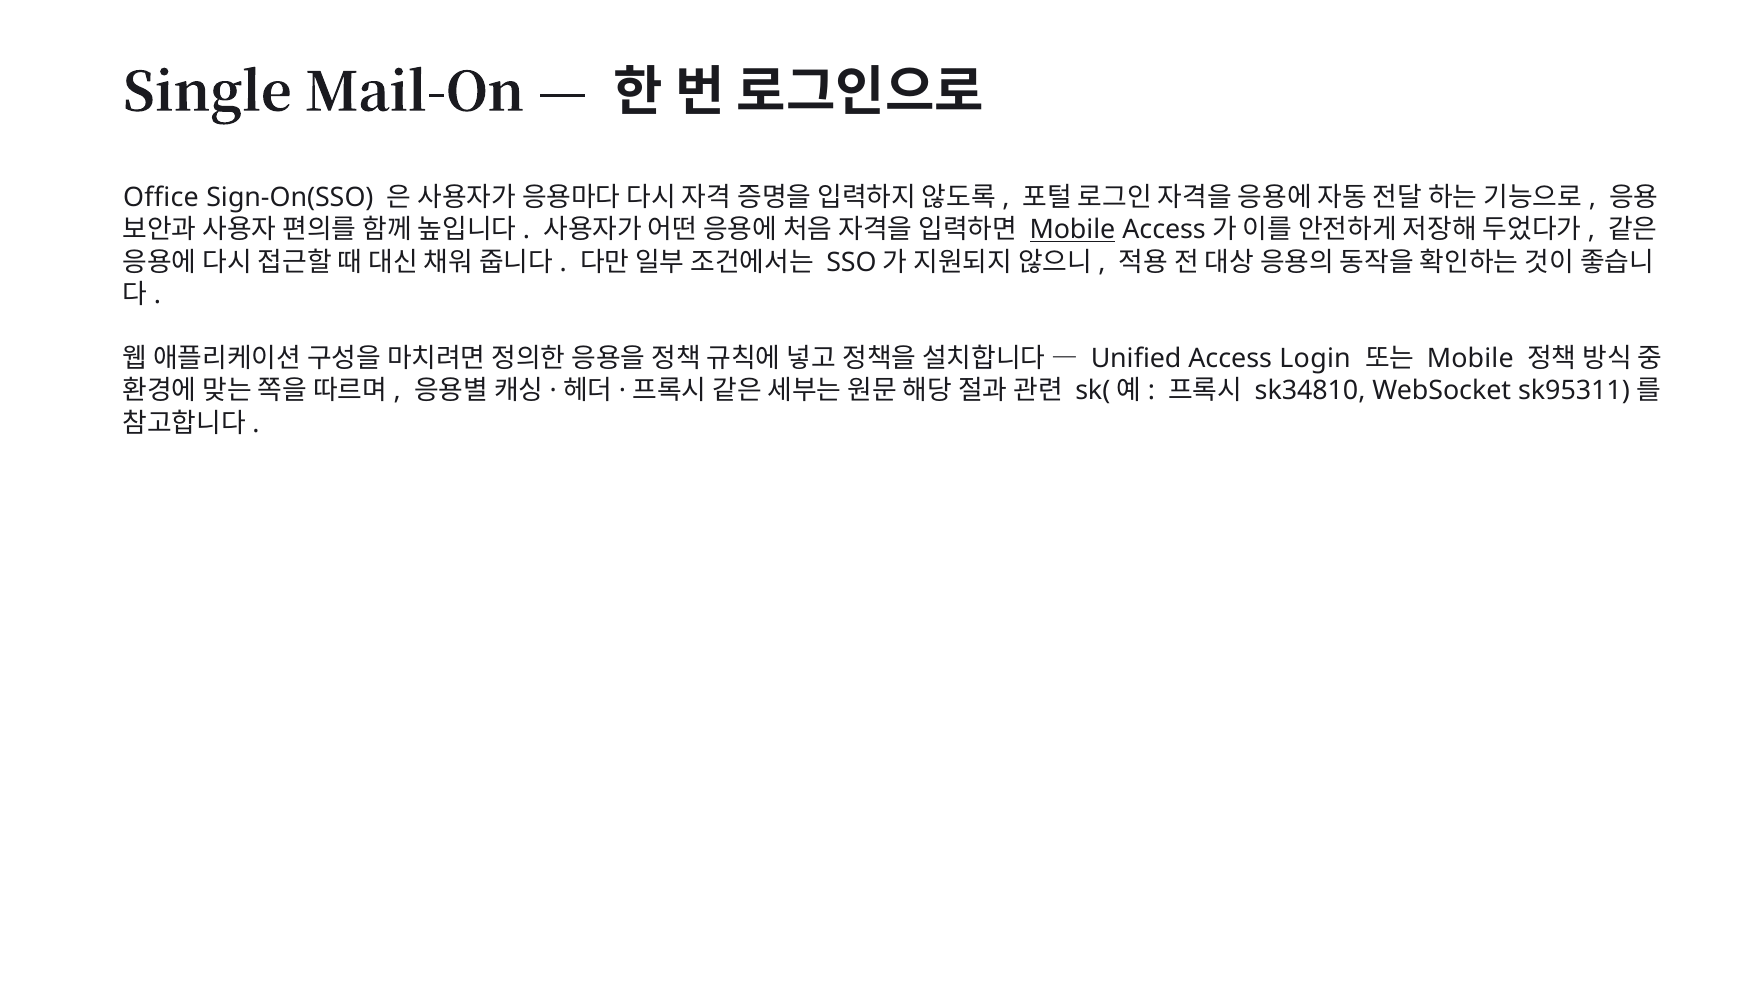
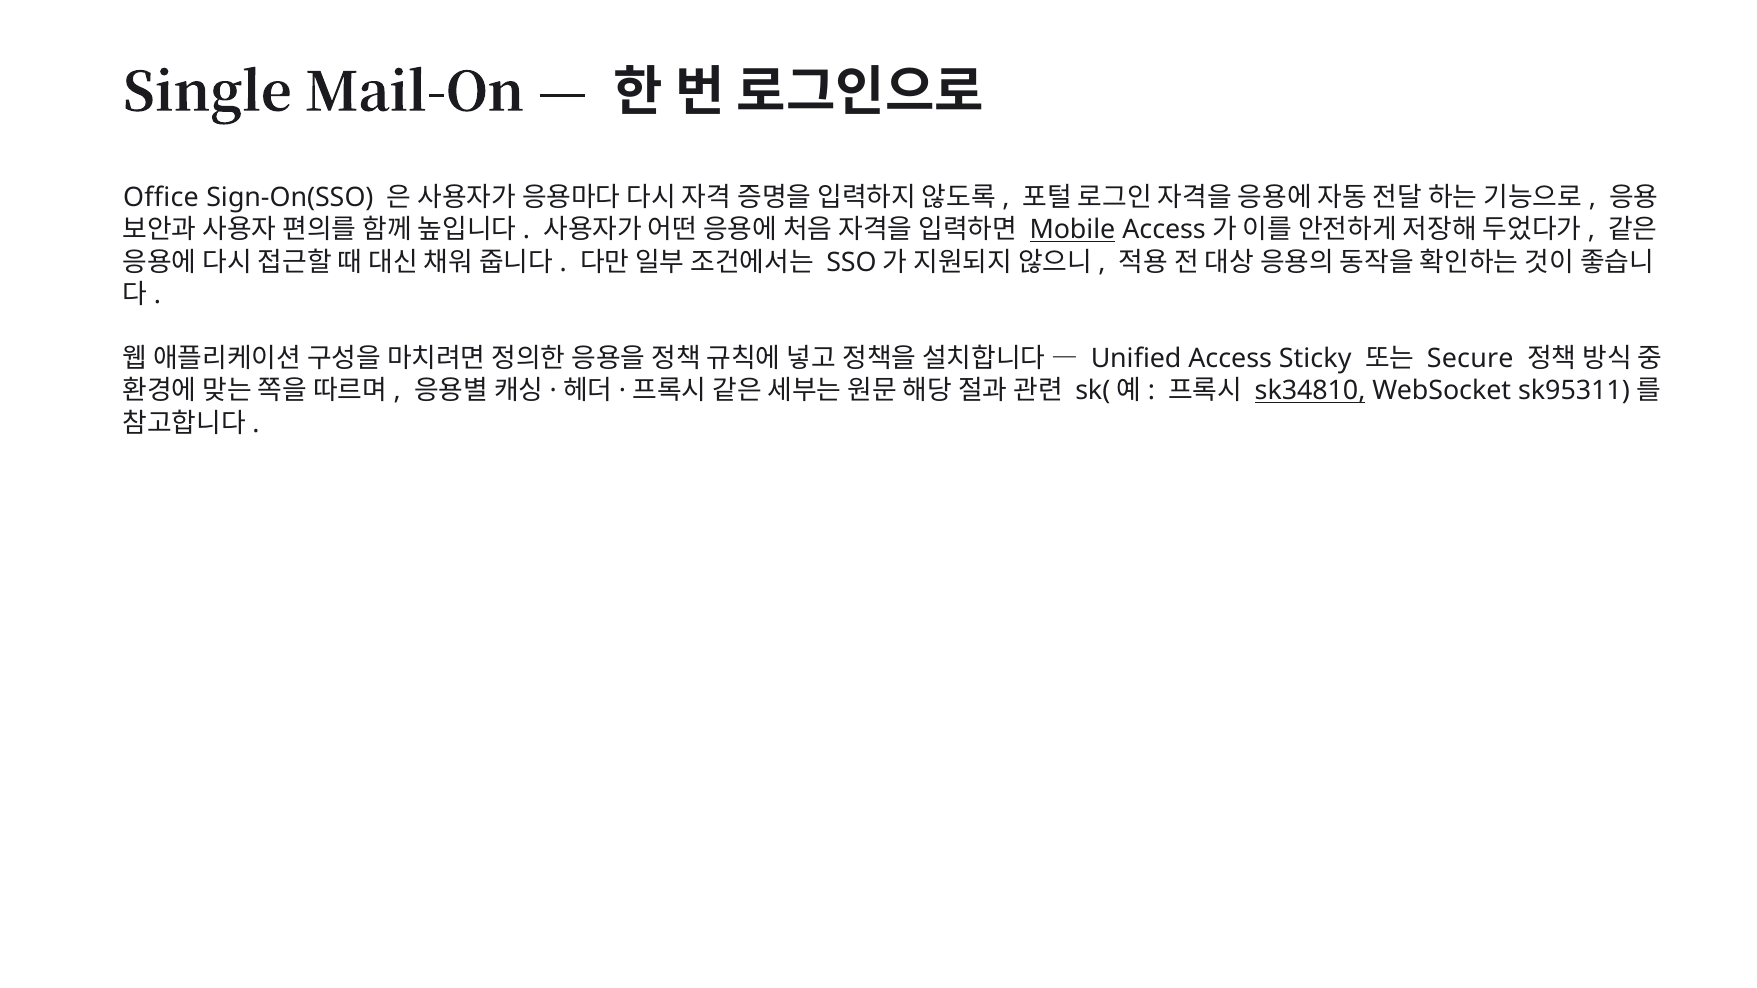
Login: Login -> Sticky
Mobile at (1470, 359): Mobile -> Secure
sk34810 underline: none -> present
